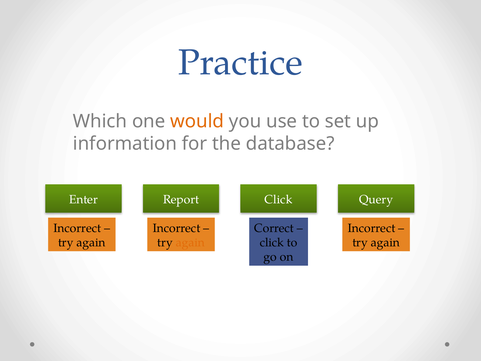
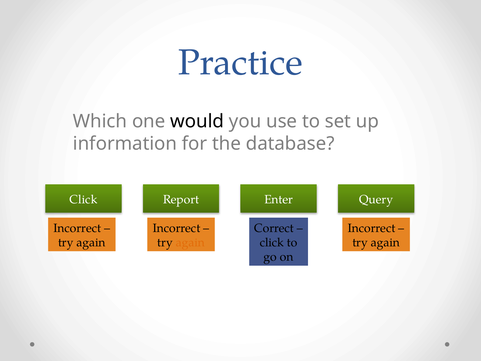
would colour: orange -> black
Enter at (84, 199): Enter -> Click
Report Click: Click -> Enter
